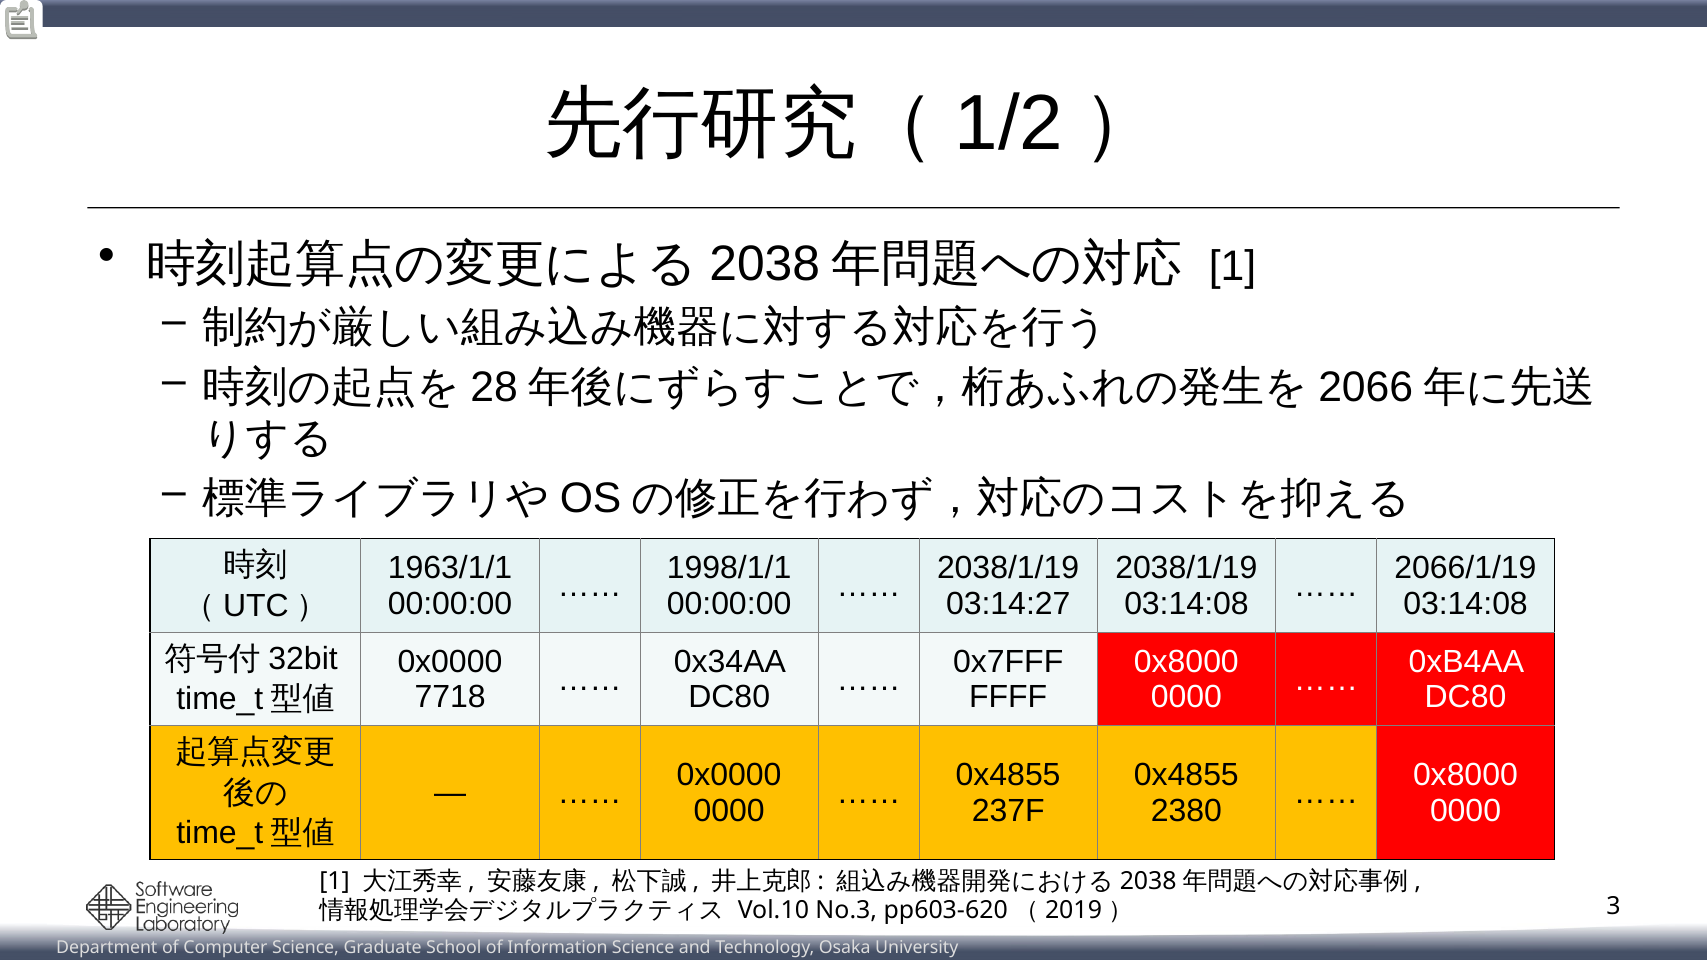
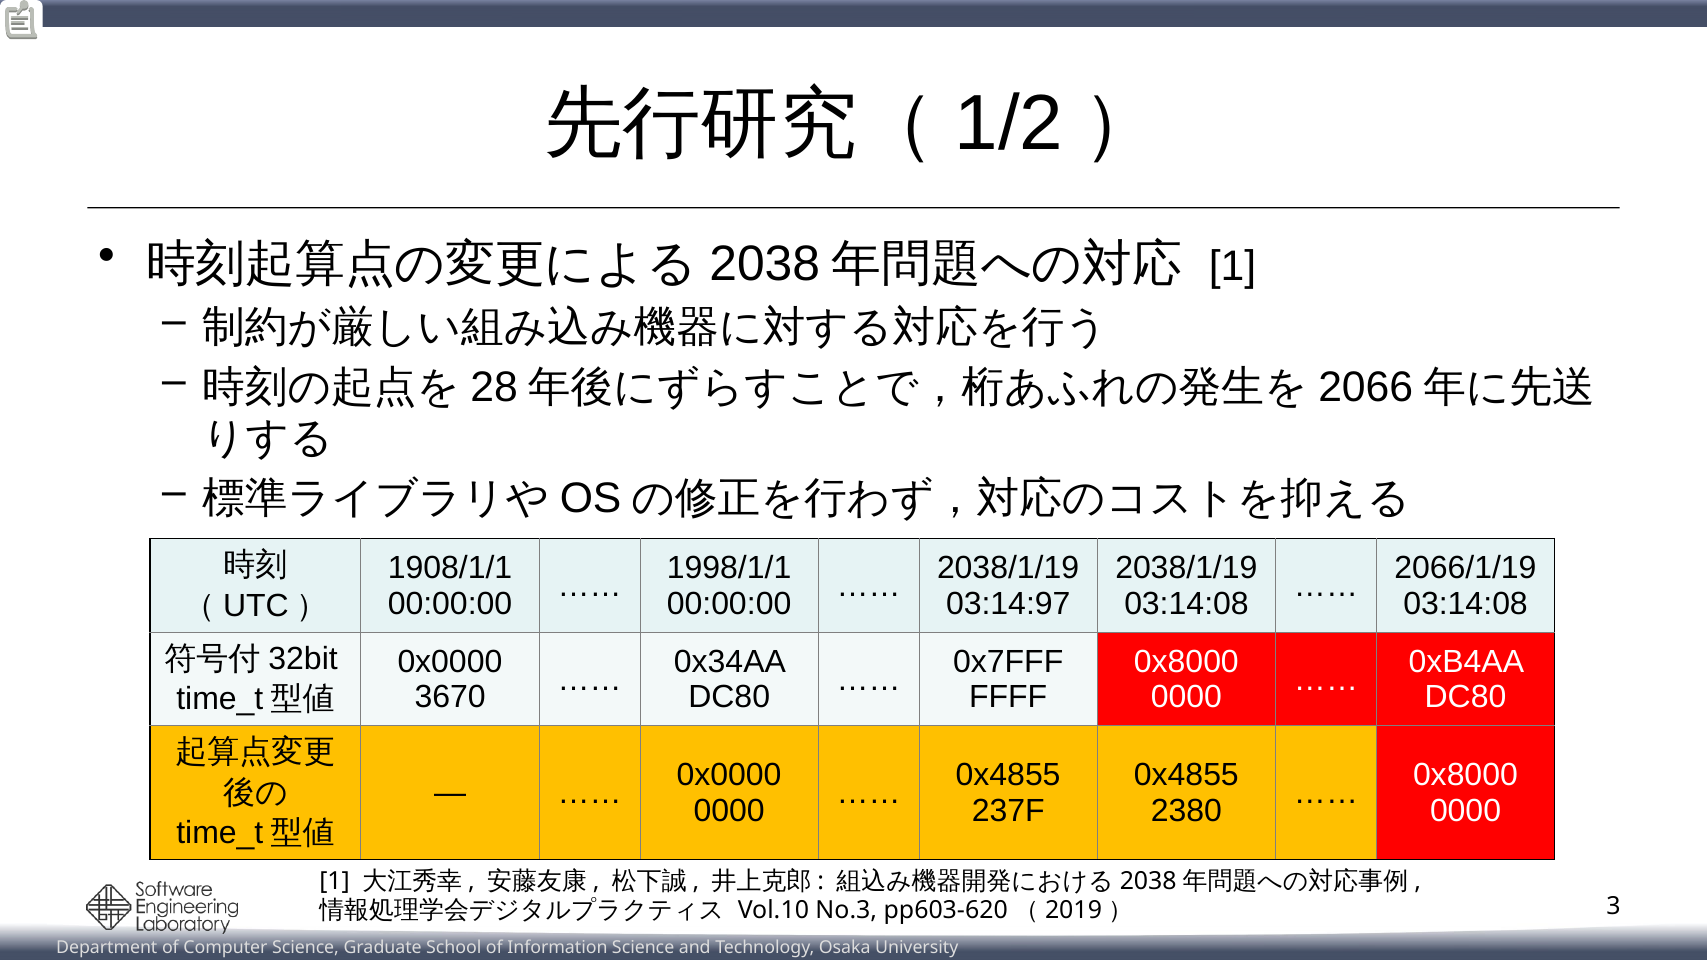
1963/1/1: 1963/1/1 -> 1908/1/1
03:14:27: 03:14:27 -> 03:14:97
7718: 7718 -> 3670
